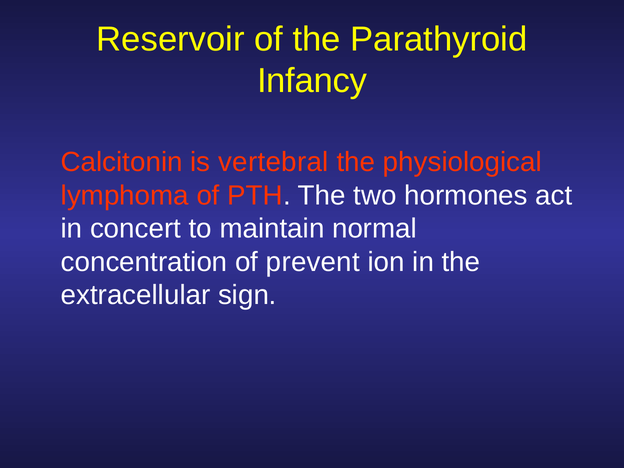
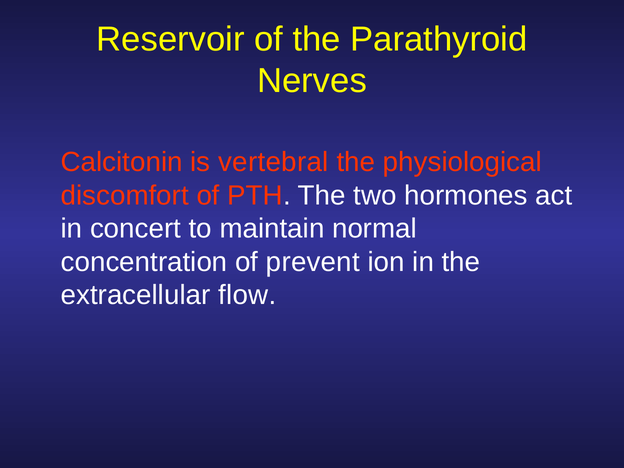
Infancy: Infancy -> Nerves
lymphoma: lymphoma -> discomfort
sign: sign -> flow
